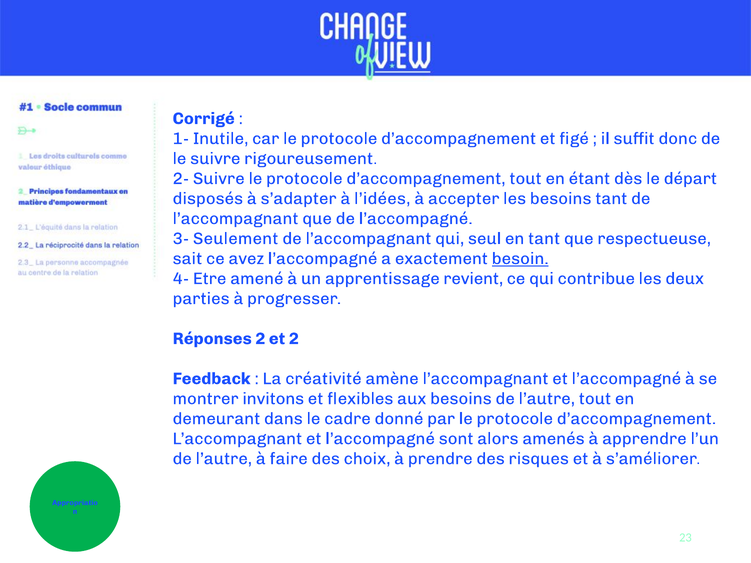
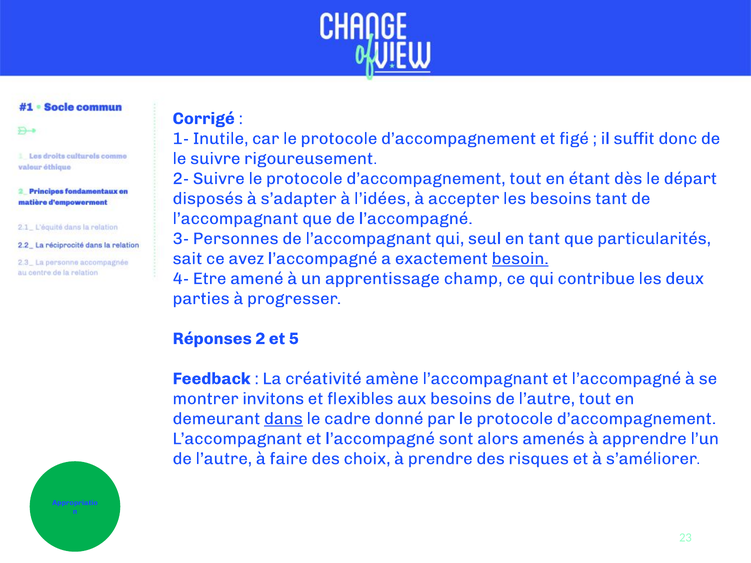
Seulement: Seulement -> Personnes
respectueuse: respectueuse -> particularités
revient: revient -> champ
et 2: 2 -> 5
dans underline: none -> present
